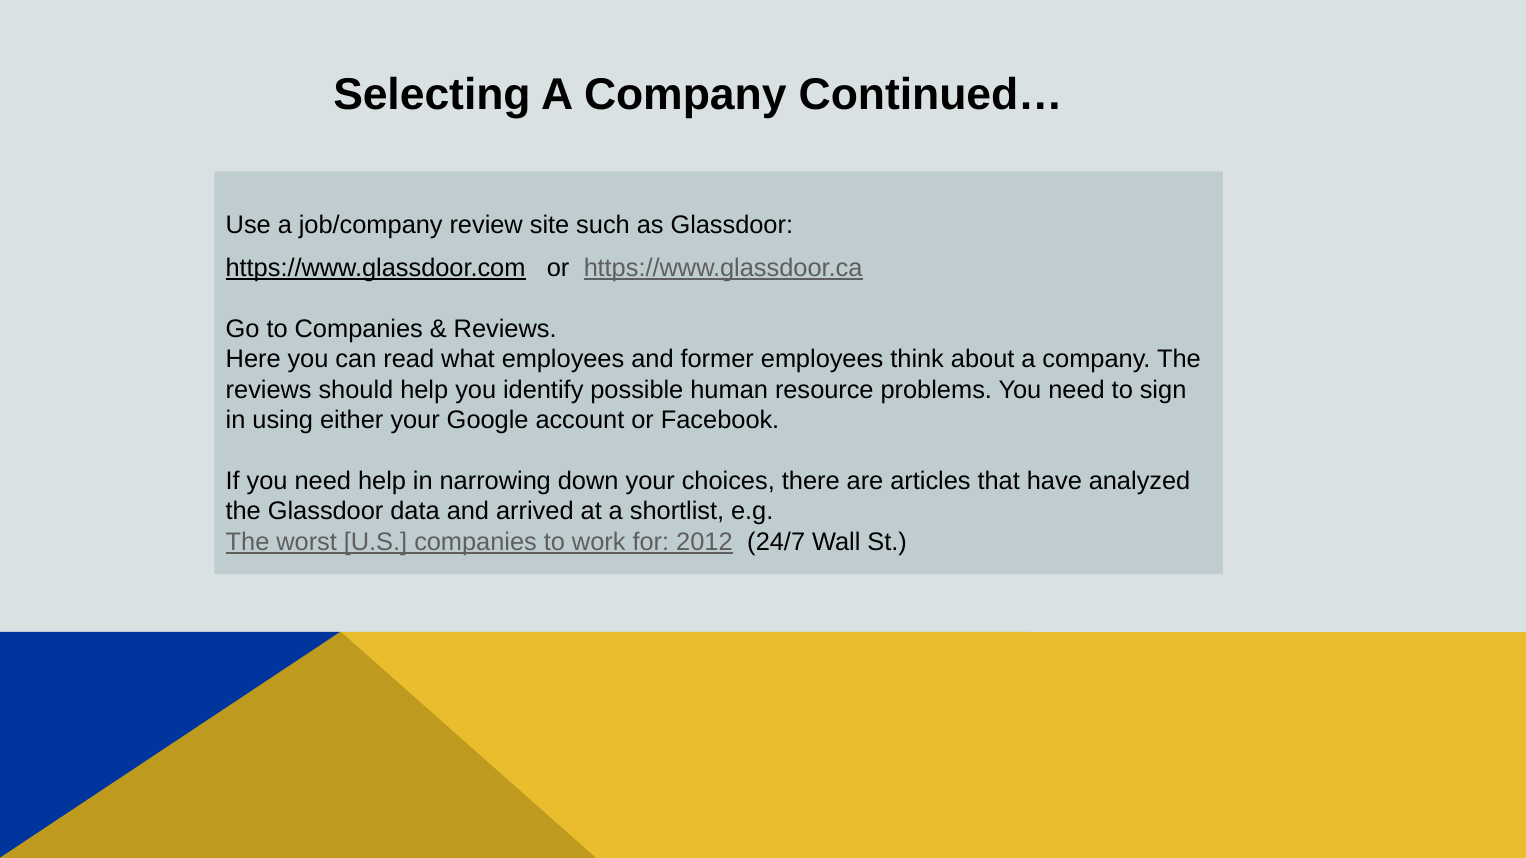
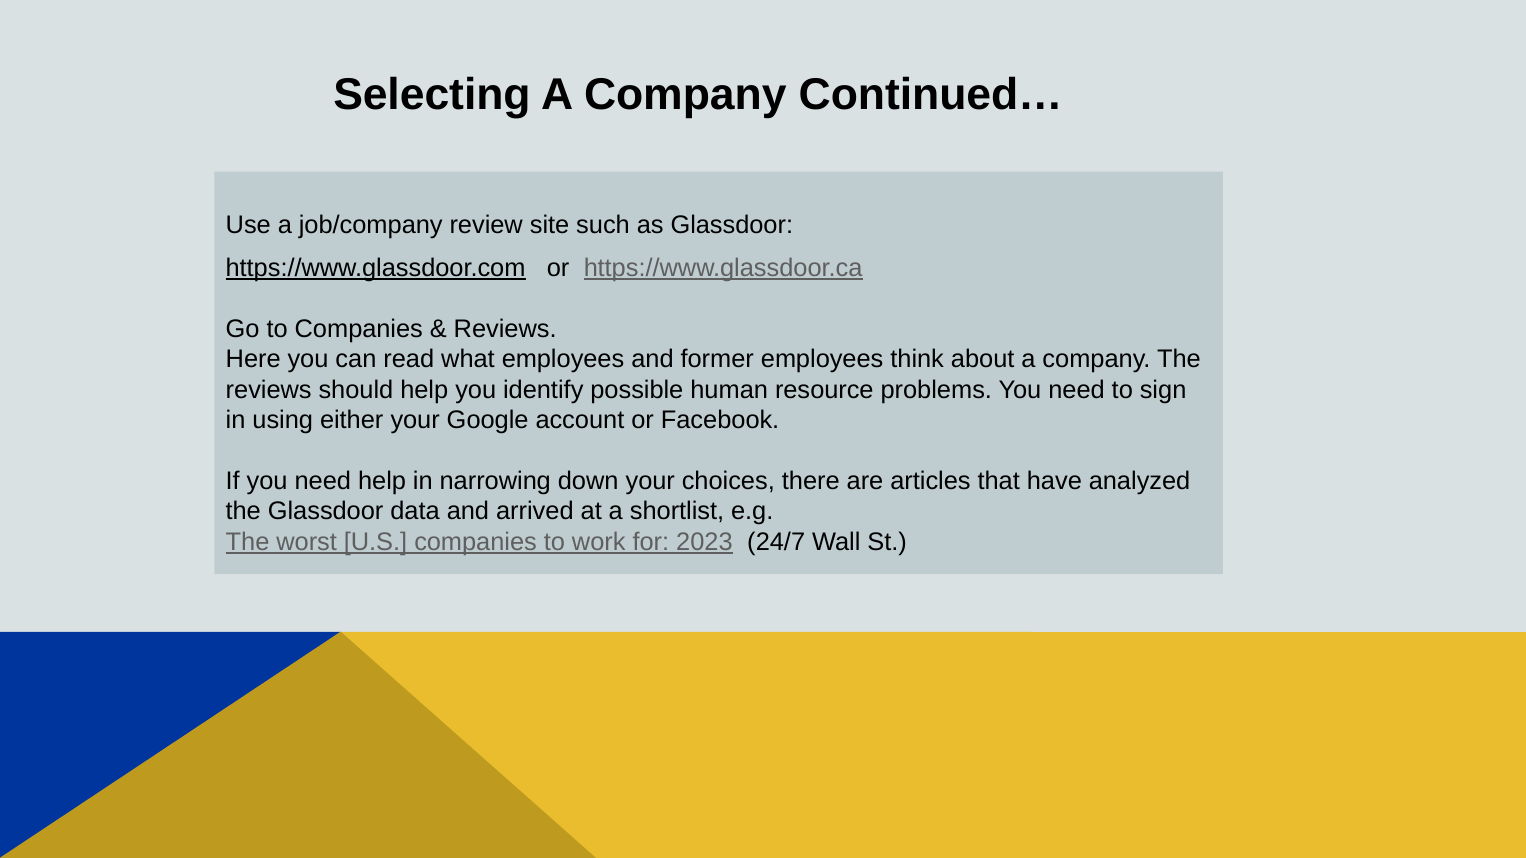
2012: 2012 -> 2023
